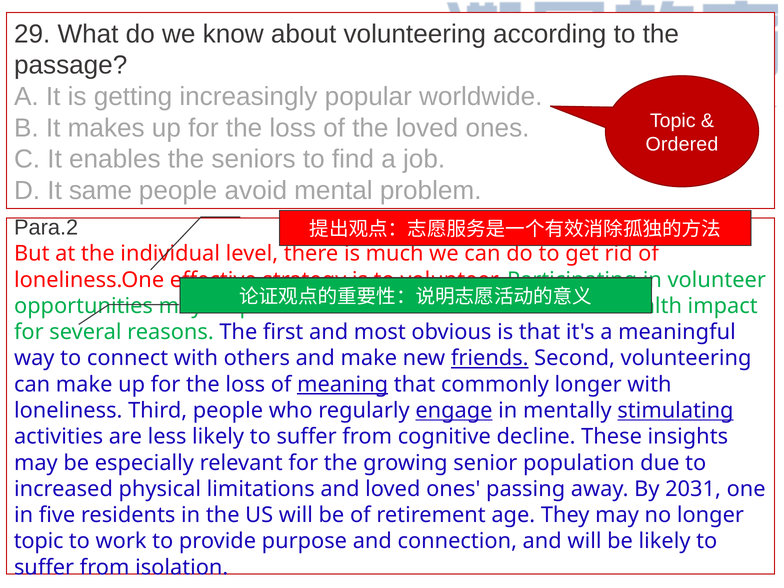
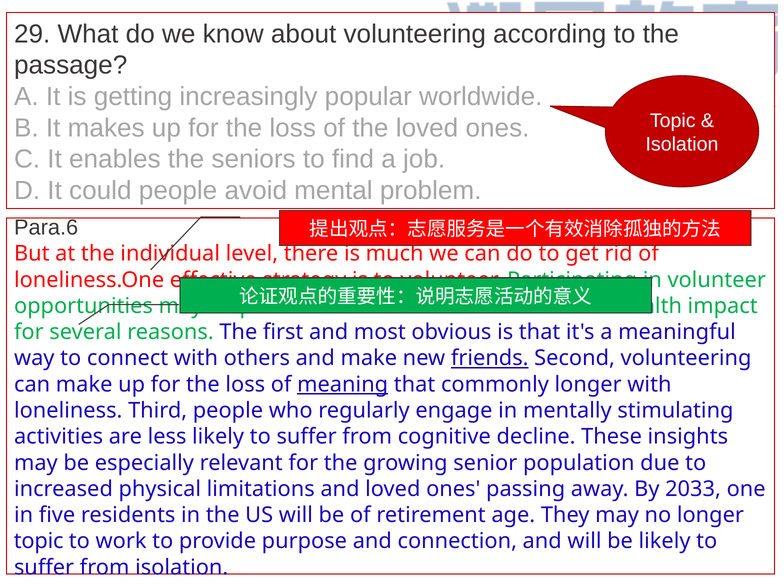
Ordered at (682, 144): Ordered -> Isolation
same: same -> could
Para.2: Para.2 -> Para.6
engage underline: present -> none
stimulating underline: present -> none
2031: 2031 -> 2033
